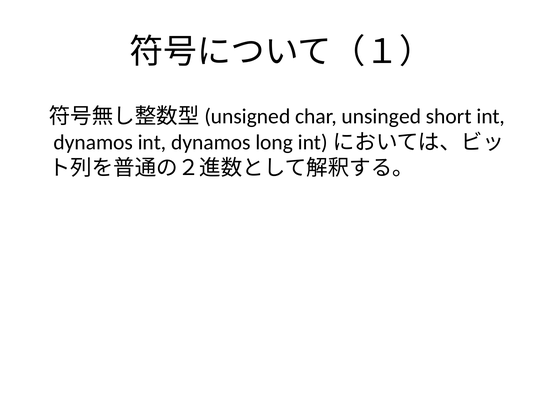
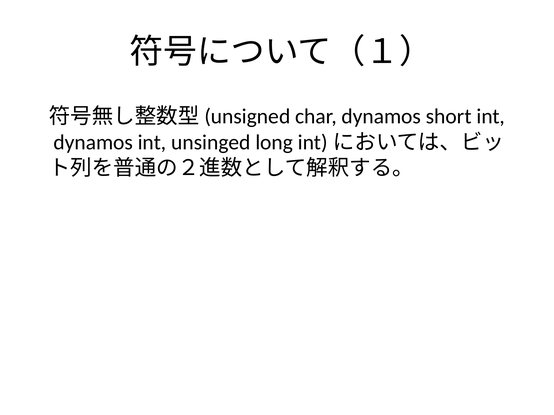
char unsinged: unsinged -> dynamos
dynamos at (211, 143): dynamos -> unsinged
